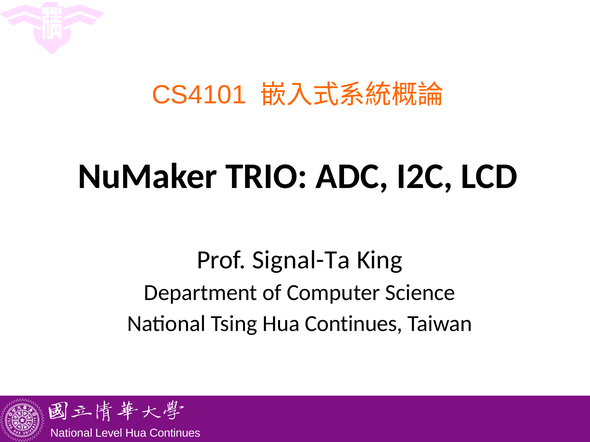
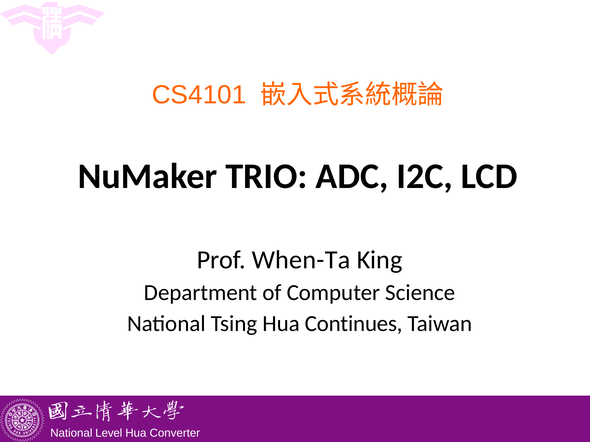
Signal-Ta: Signal-Ta -> When-Ta
Continues at (175, 433): Continues -> Converter
